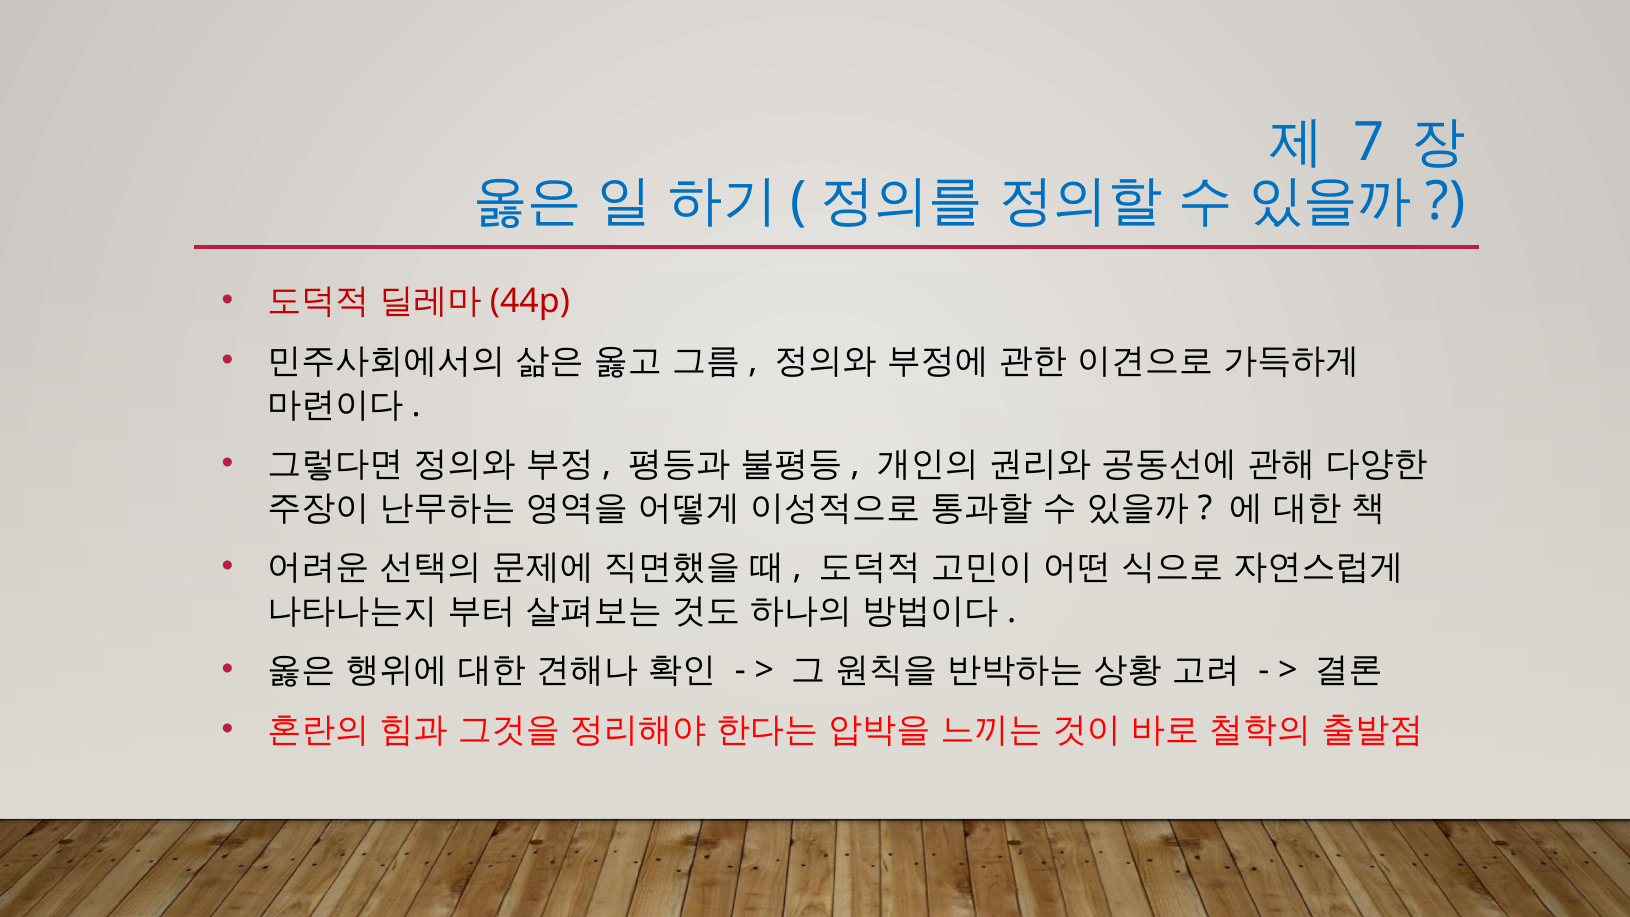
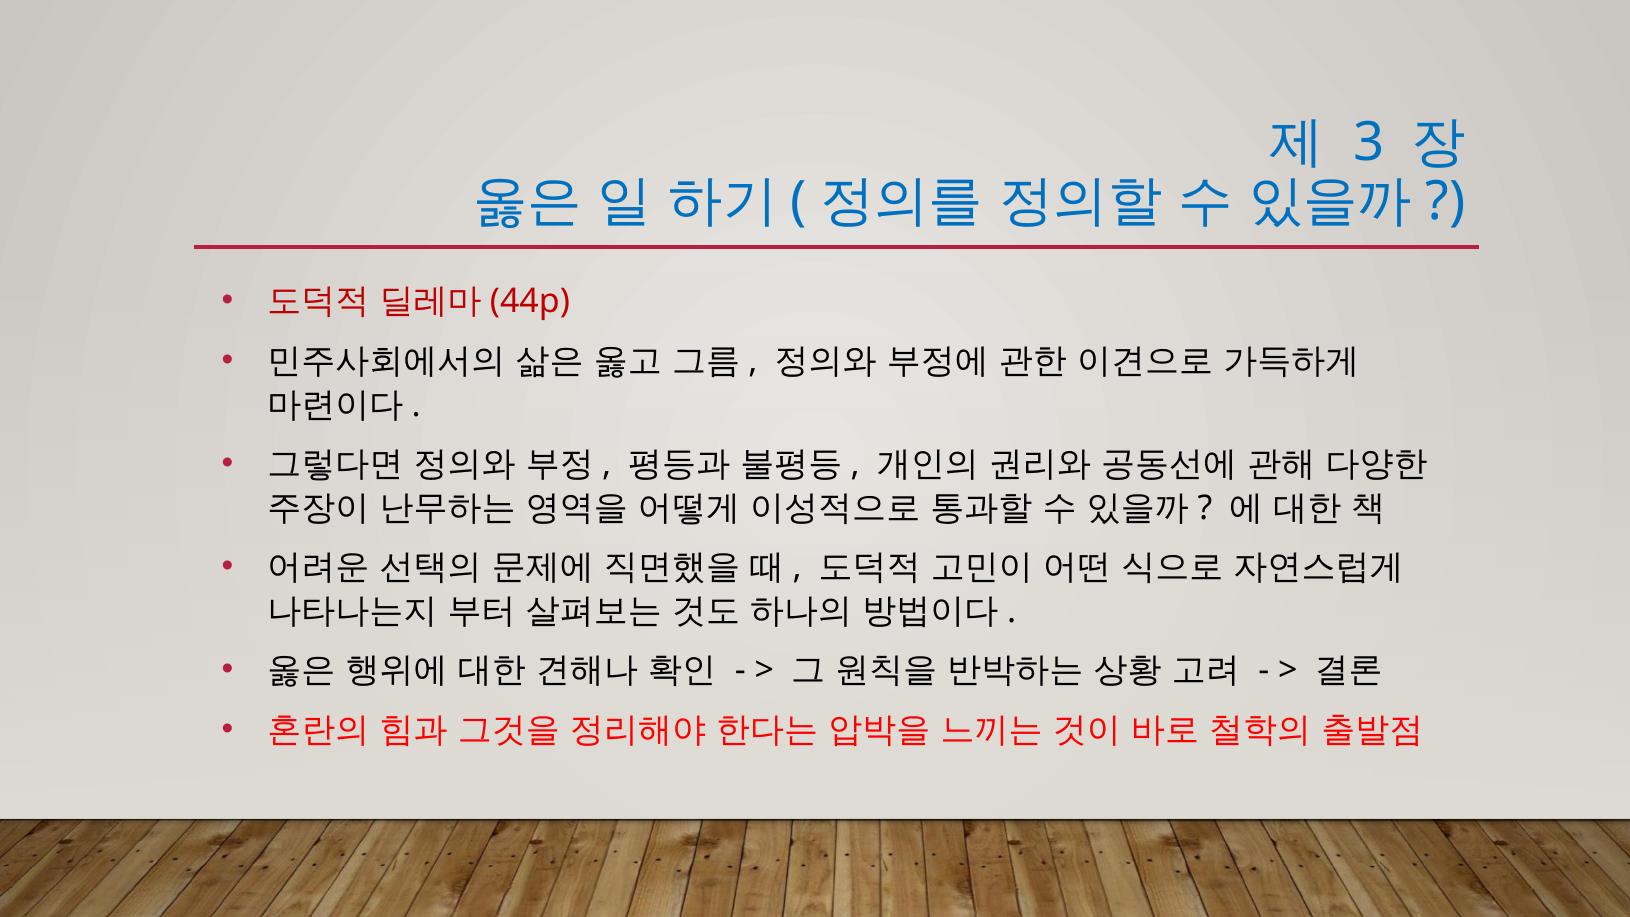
7: 7 -> 3
